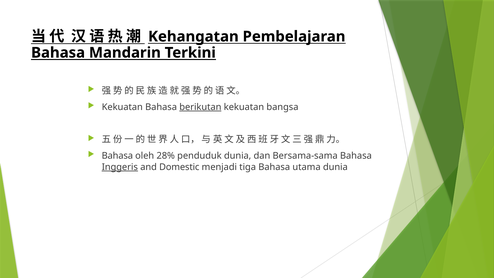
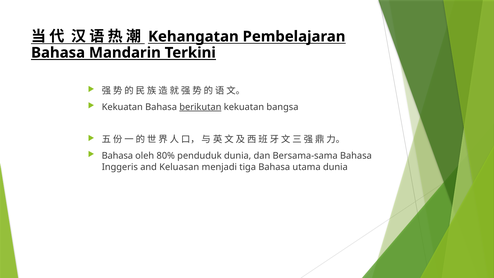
28%: 28% -> 80%
Inggeris underline: present -> none
Domestic: Domestic -> Keluasan
